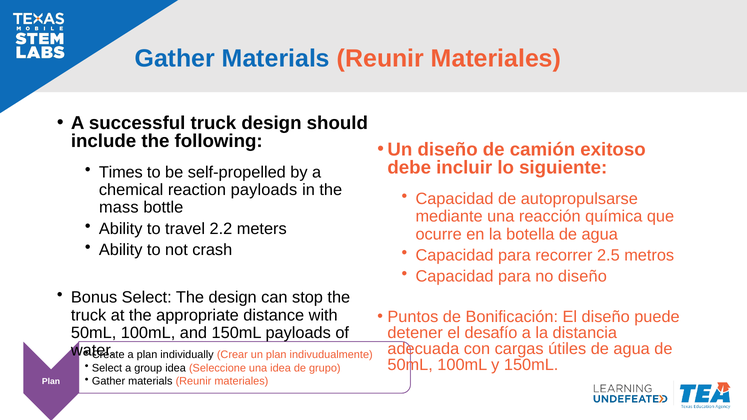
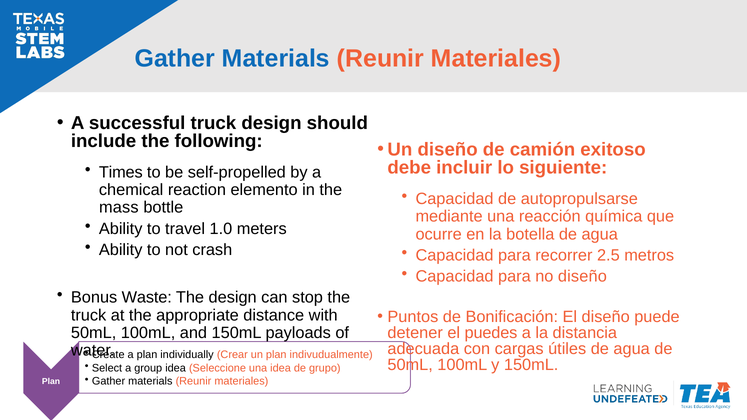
reaction payloads: payloads -> elemento
2.2: 2.2 -> 1.0
Bonus Select: Select -> Waste
desafío: desafío -> puedes
